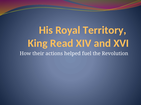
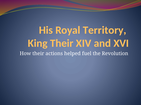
King Read: Read -> Their
